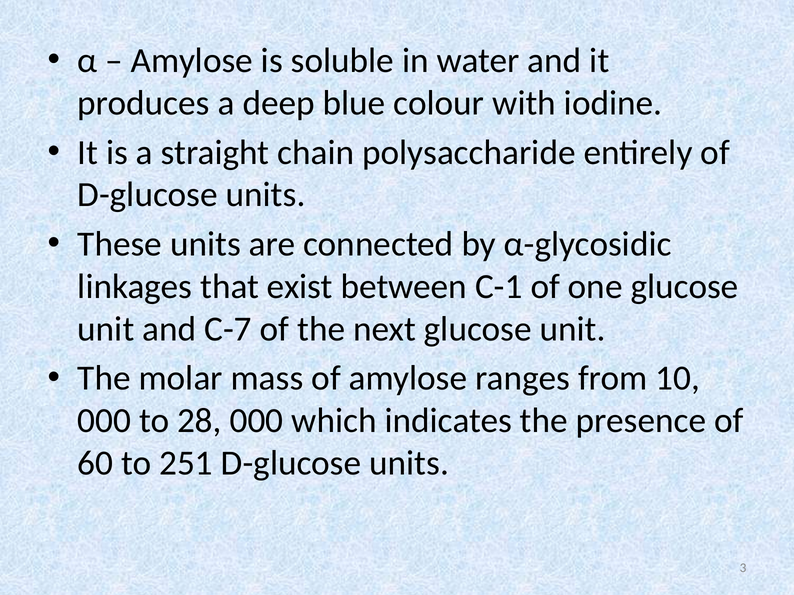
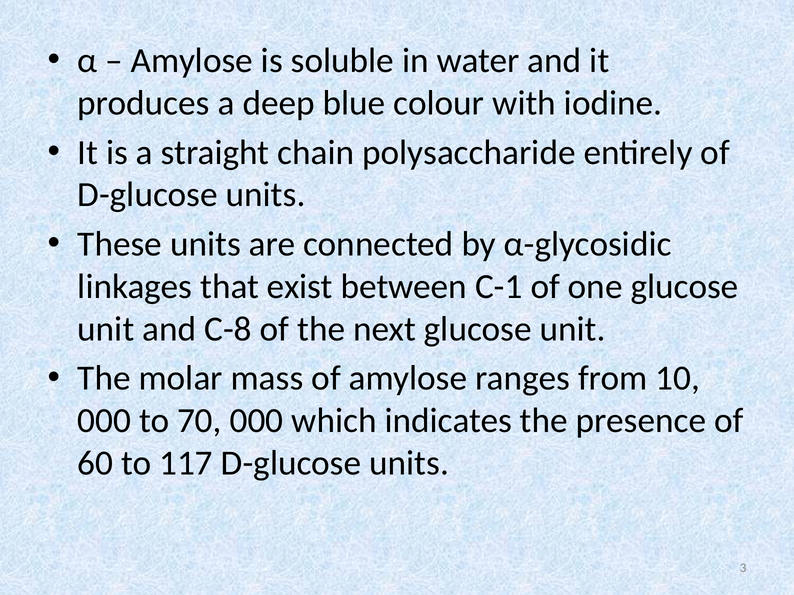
C-7: C-7 -> C-8
28: 28 -> 70
251: 251 -> 117
